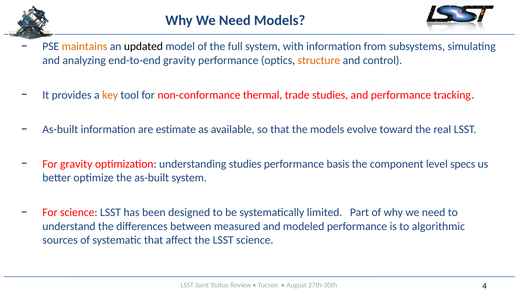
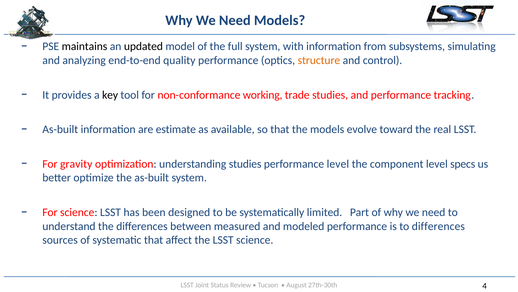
maintains colour: orange -> black
end-to-end gravity: gravity -> quality
key colour: orange -> black
thermal: thermal -> working
performance basis: basis -> level
to algorithmic: algorithmic -> differences
